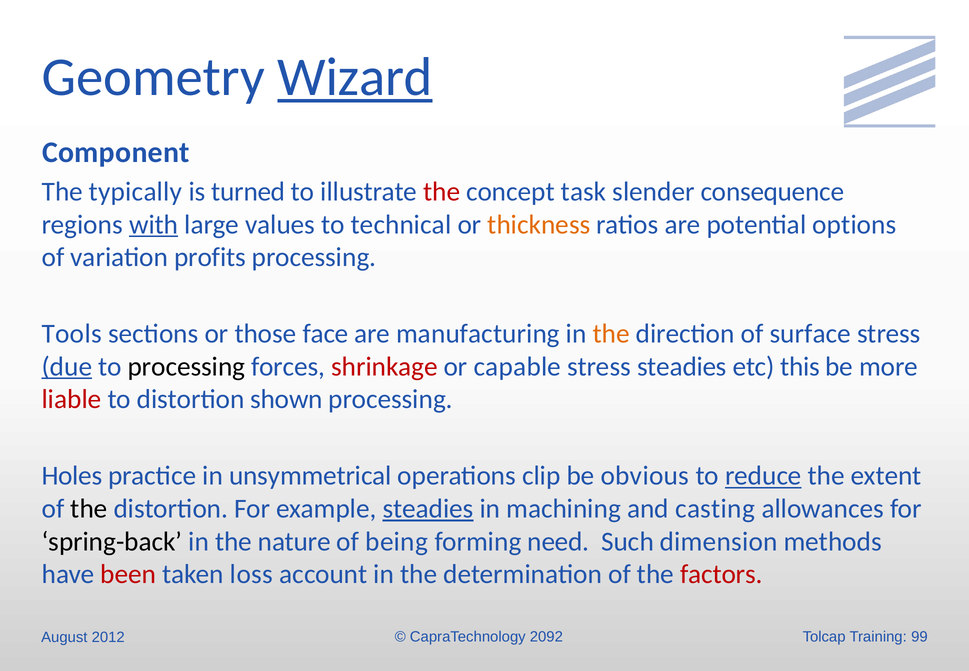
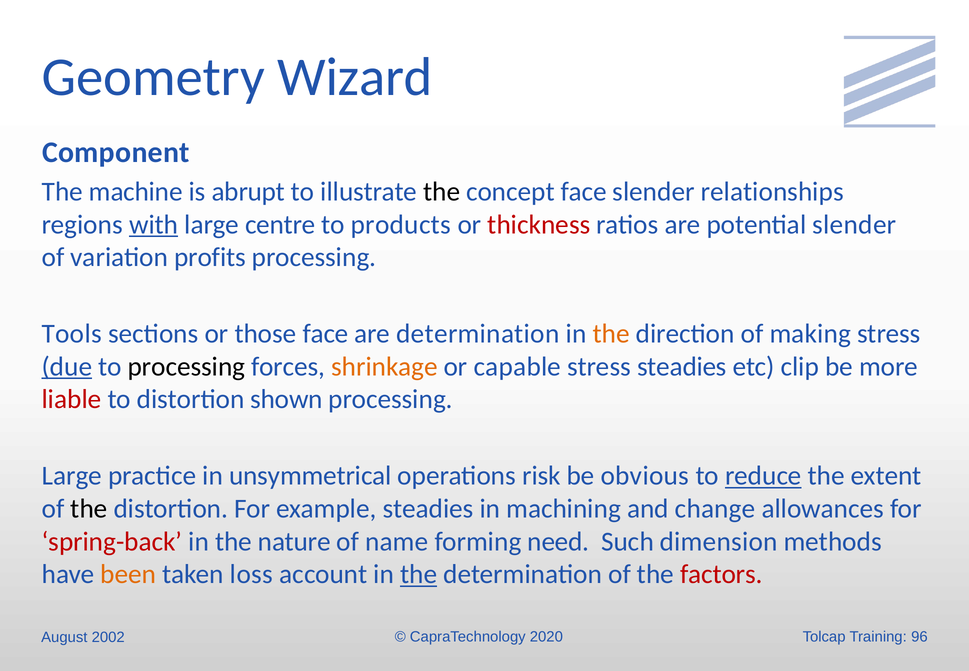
Wizard underline: present -> none
typically: typically -> machine
turned: turned -> abrupt
the at (442, 192) colour: red -> black
concept task: task -> face
consequence: consequence -> relationships
values: values -> centre
technical: technical -> products
thickness colour: orange -> red
potential options: options -> slender
are manufacturing: manufacturing -> determination
surface: surface -> making
shrinkage colour: red -> orange
this: this -> clip
Holes at (72, 476): Holes -> Large
clip: clip -> risk
steadies at (428, 509) underline: present -> none
casting: casting -> change
spring-back colour: black -> red
being: being -> name
been colour: red -> orange
the at (419, 574) underline: none -> present
2012: 2012 -> 2002
2092: 2092 -> 2020
99: 99 -> 96
